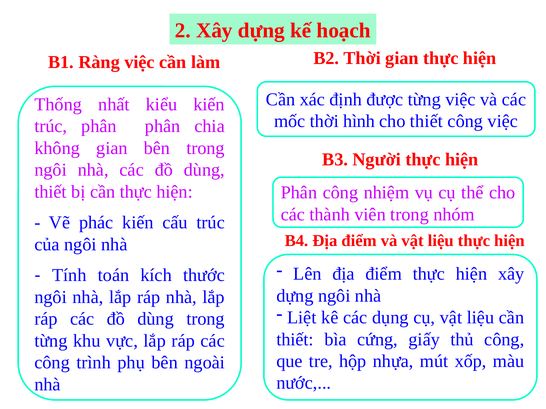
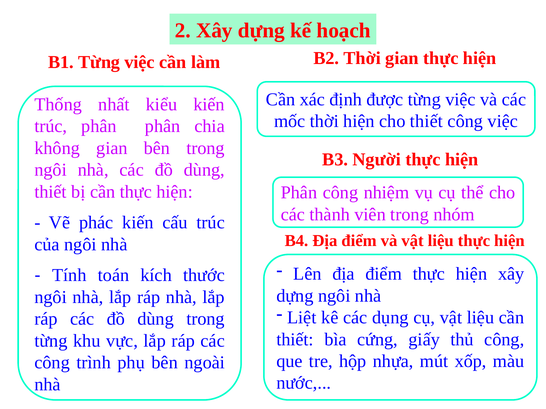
B1 Ràng: Ràng -> Từng
thời hình: hình -> hiện
